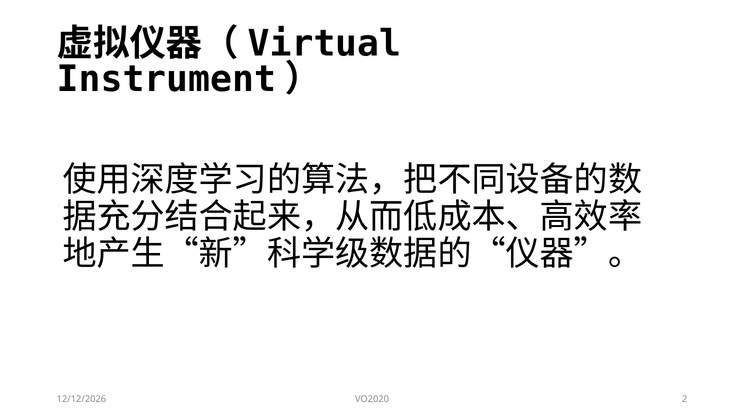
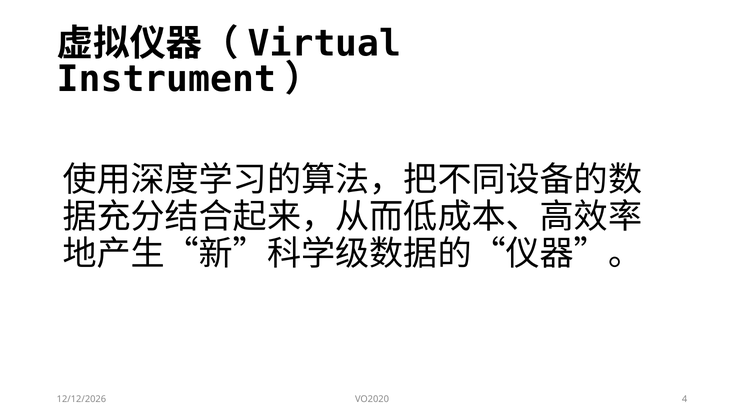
2: 2 -> 4
